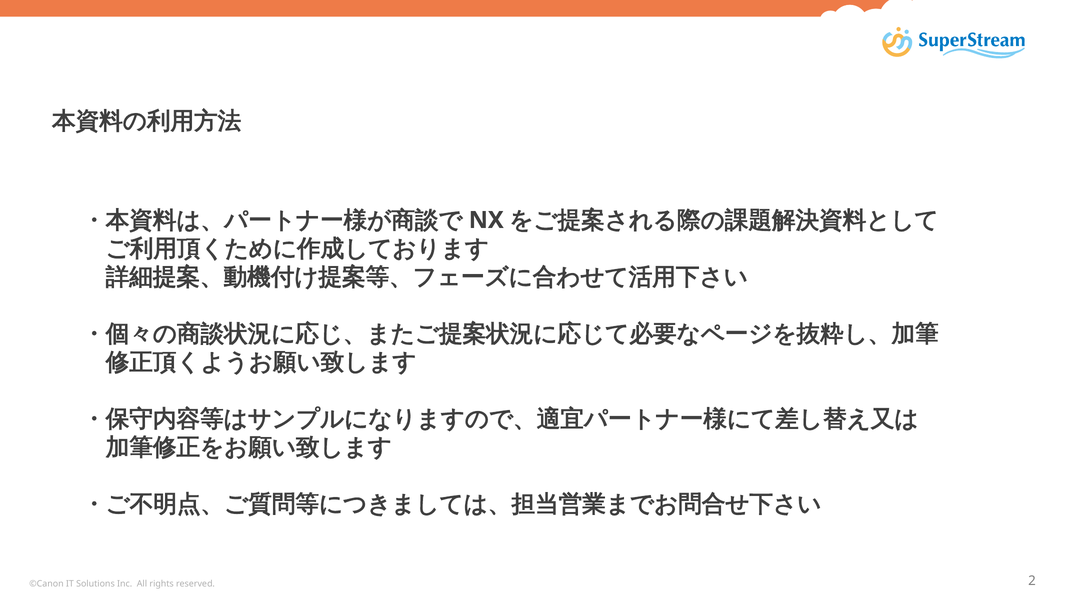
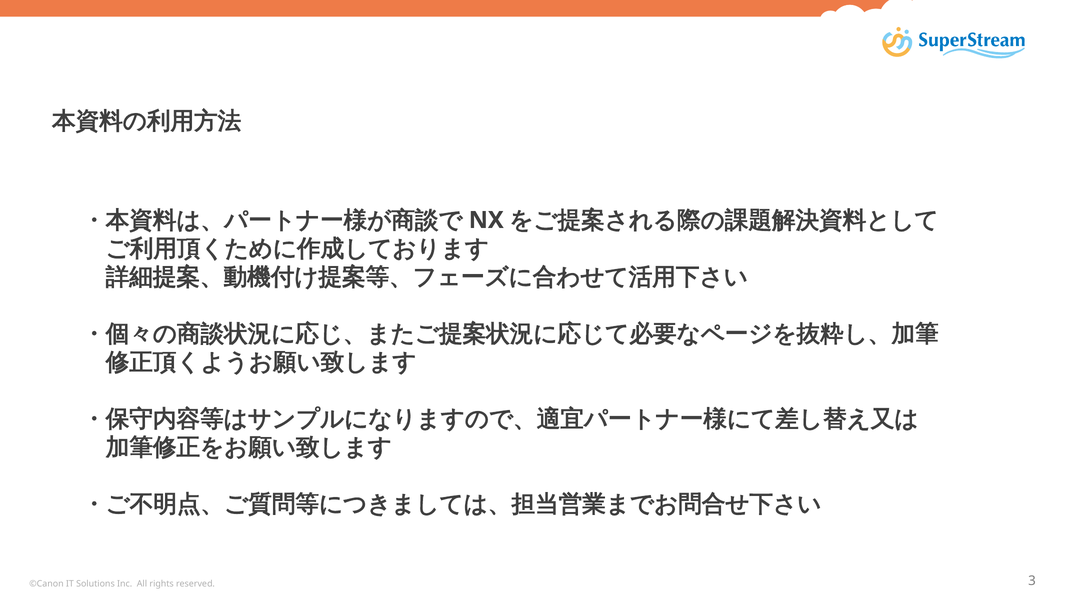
2: 2 -> 3
